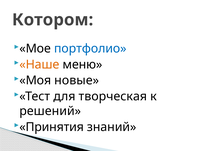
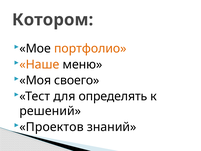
портфолио colour: blue -> orange
новые: новые -> своего
творческая: творческая -> определять
Принятия: Принятия -> Проектов
